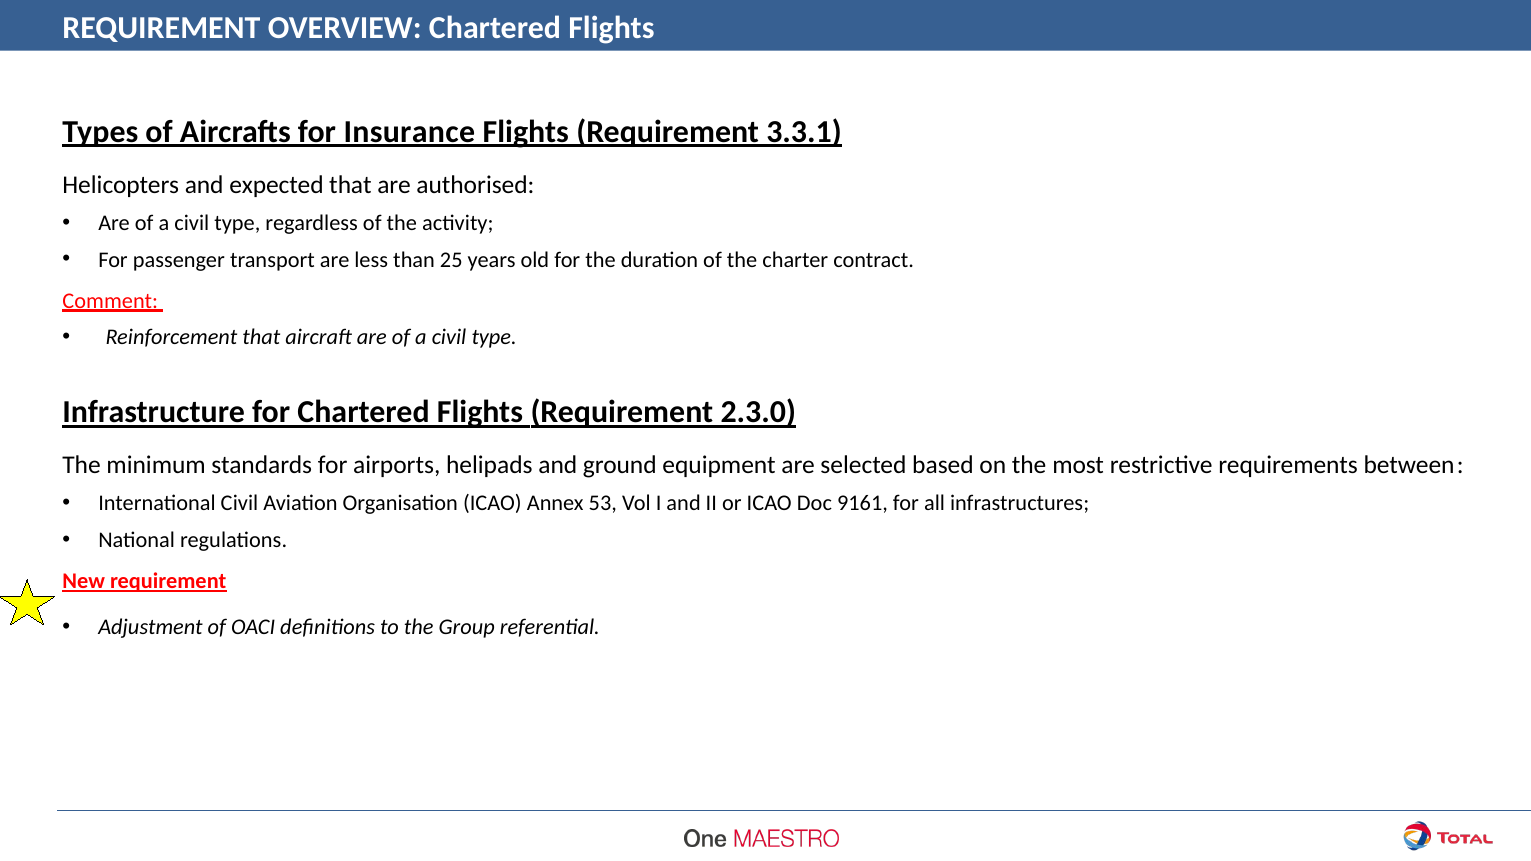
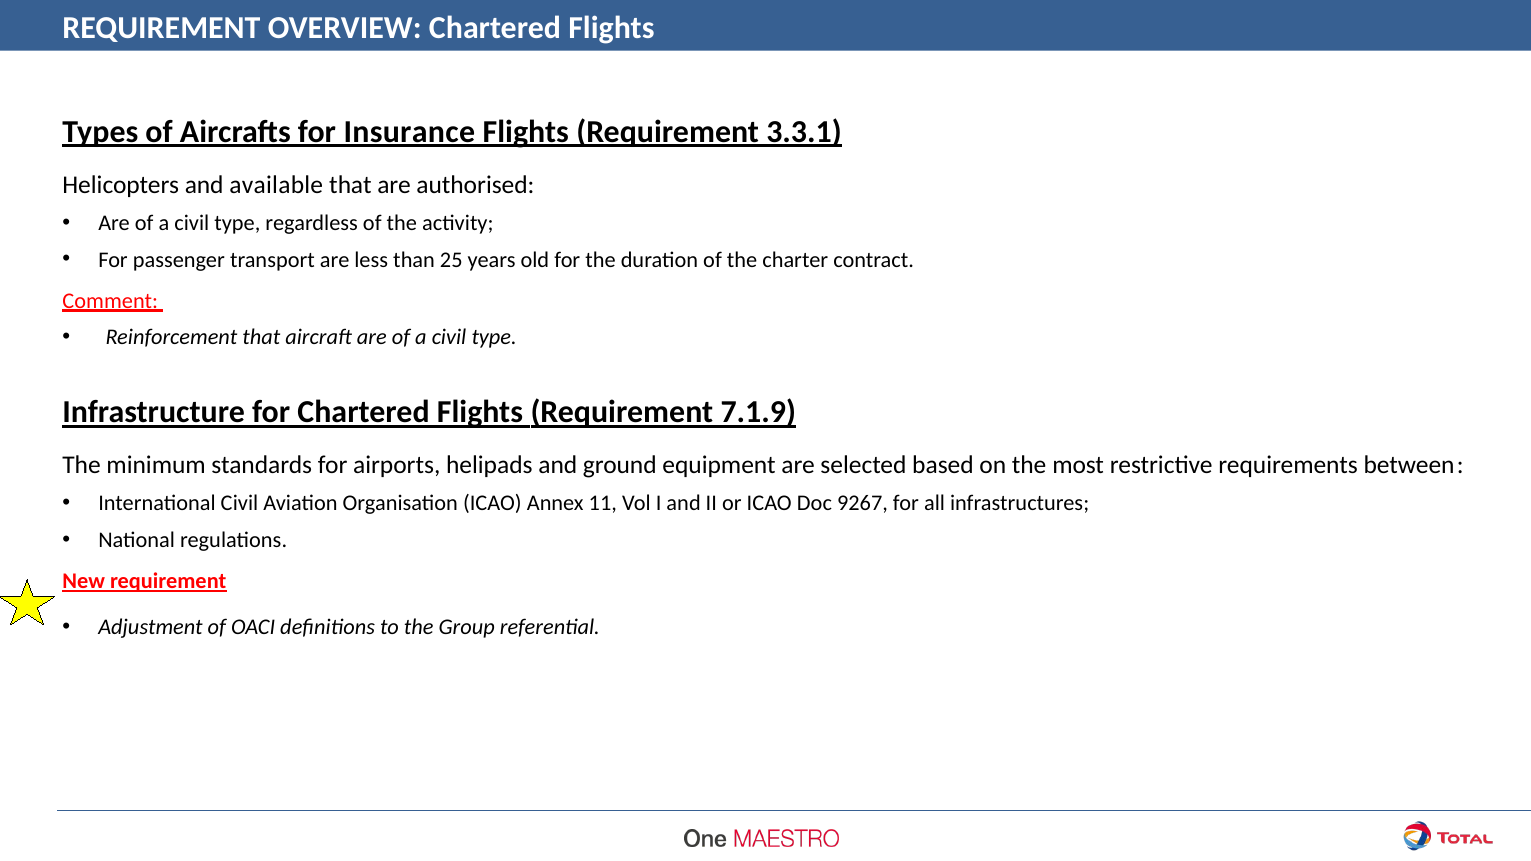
expected: expected -> available
2.3.0: 2.3.0 -> 7.1.9
53: 53 -> 11
9161: 9161 -> 9267
